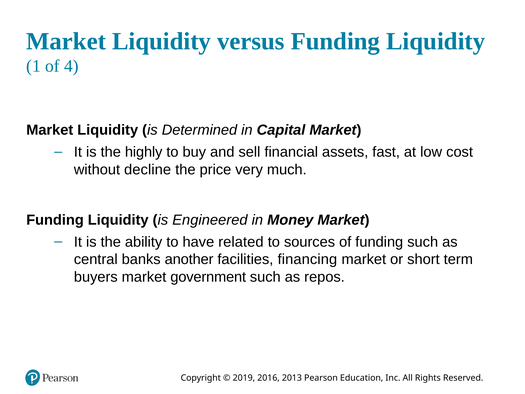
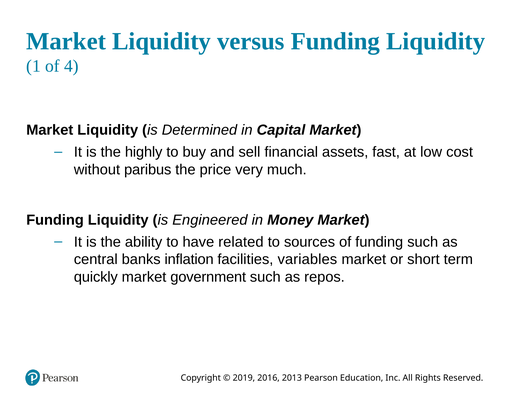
decline: decline -> paribus
another: another -> inflation
financing: financing -> variables
buyers: buyers -> quickly
